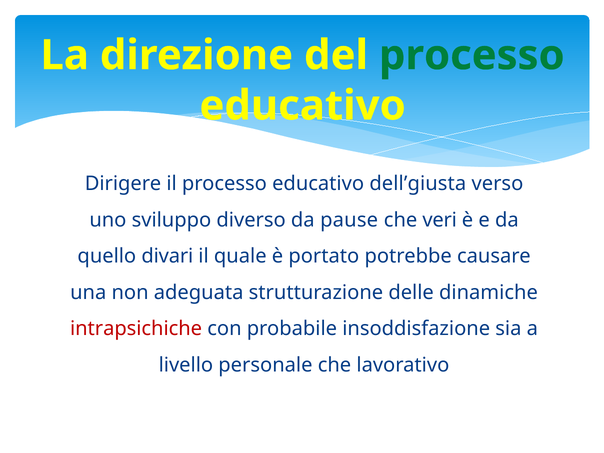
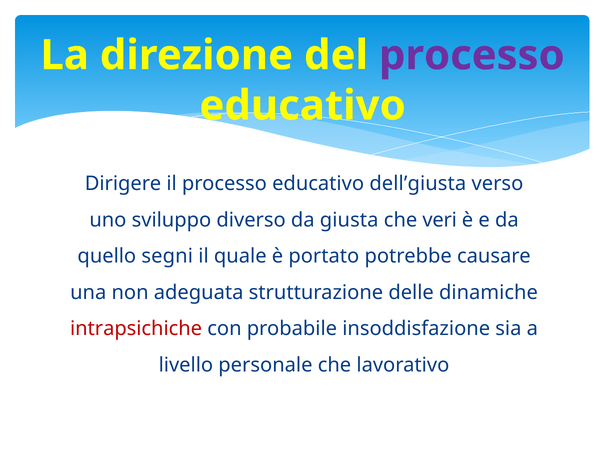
processo at (472, 55) colour: green -> purple
pause: pause -> giusta
divari: divari -> segni
